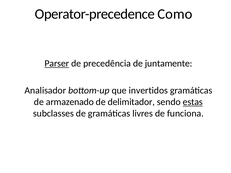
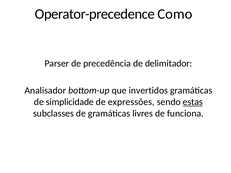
Parser underline: present -> none
juntamente: juntamente -> delimitador
armazenado: armazenado -> simplicidade
delimitador: delimitador -> expressões
